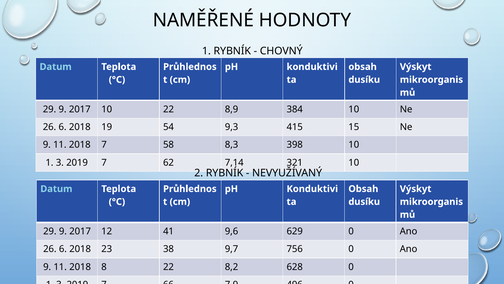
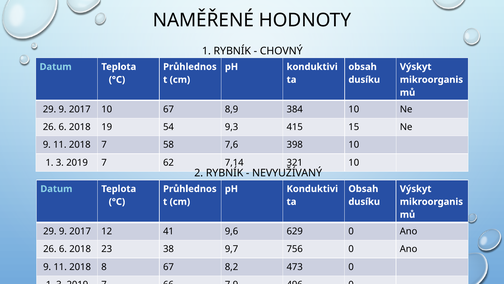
10 22: 22 -> 67
8,3: 8,3 -> 7,6
8 22: 22 -> 67
628: 628 -> 473
